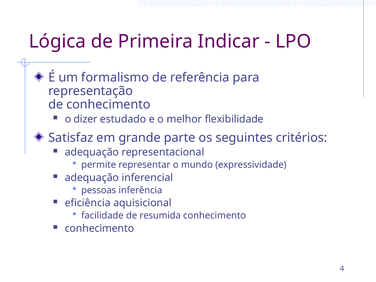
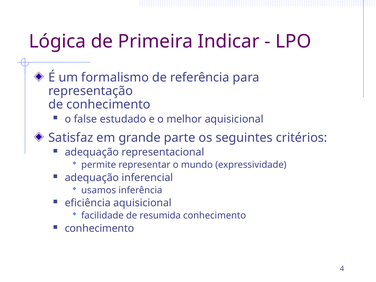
dizer: dizer -> false
melhor flexibilidade: flexibilidade -> aquisicional
pessoas: pessoas -> usamos
